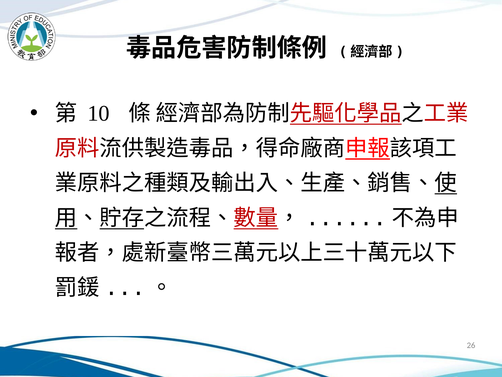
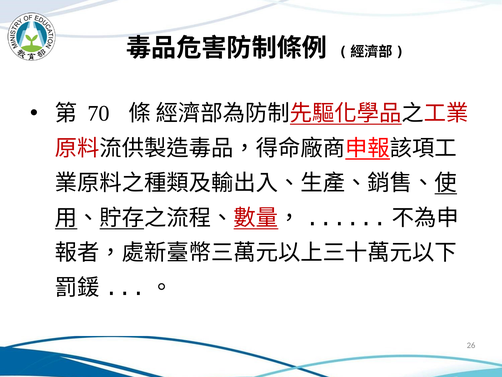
10: 10 -> 70
